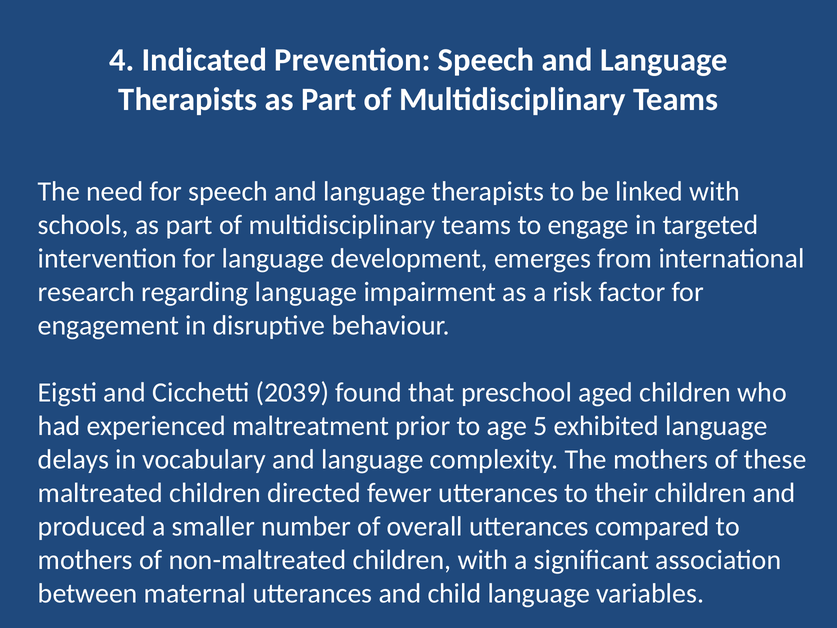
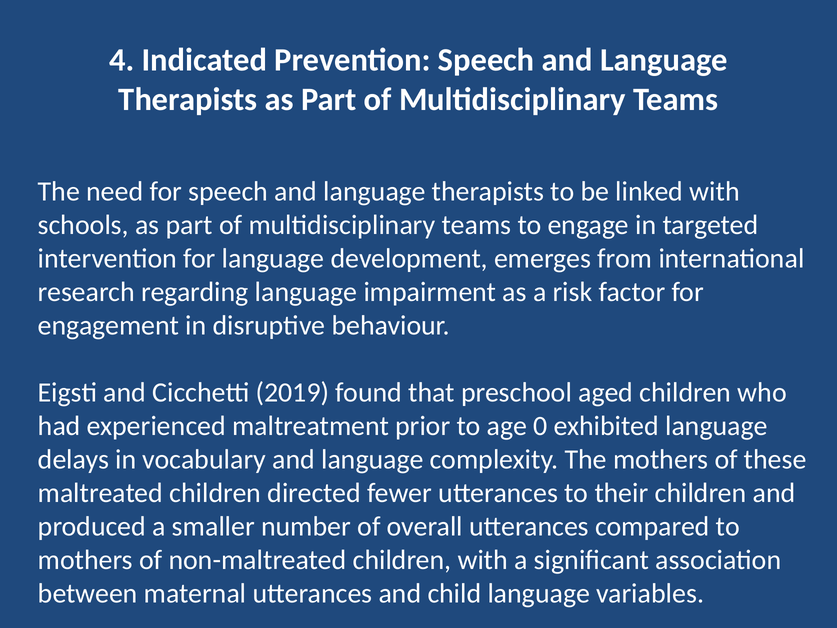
2039: 2039 -> 2019
5: 5 -> 0
